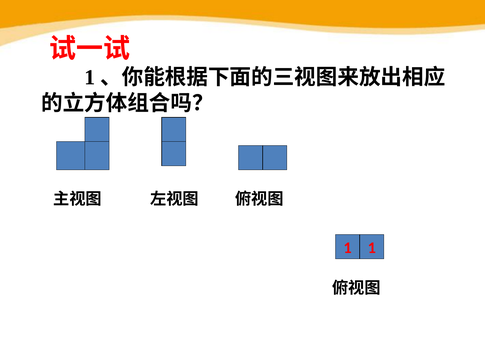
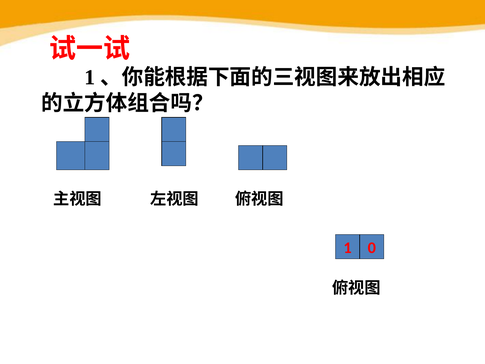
1 1: 1 -> 0
